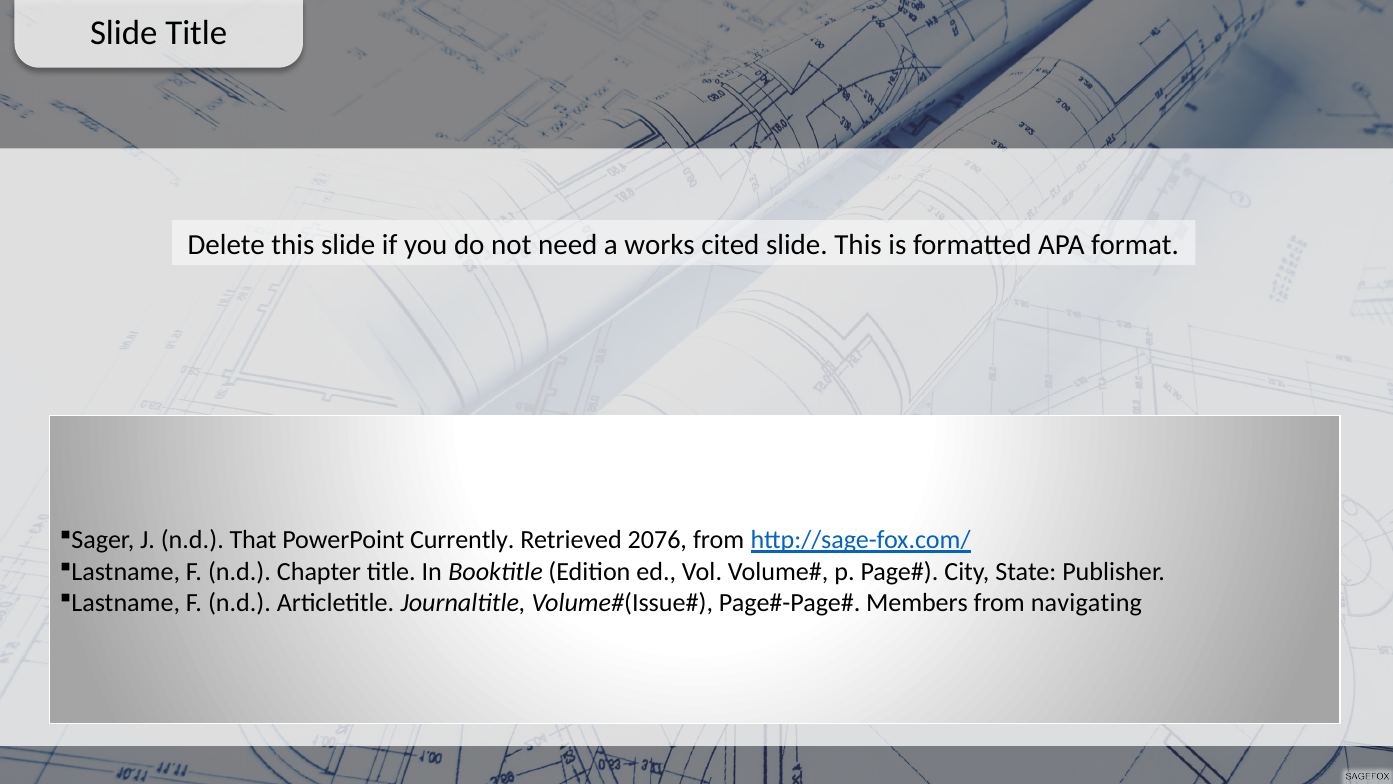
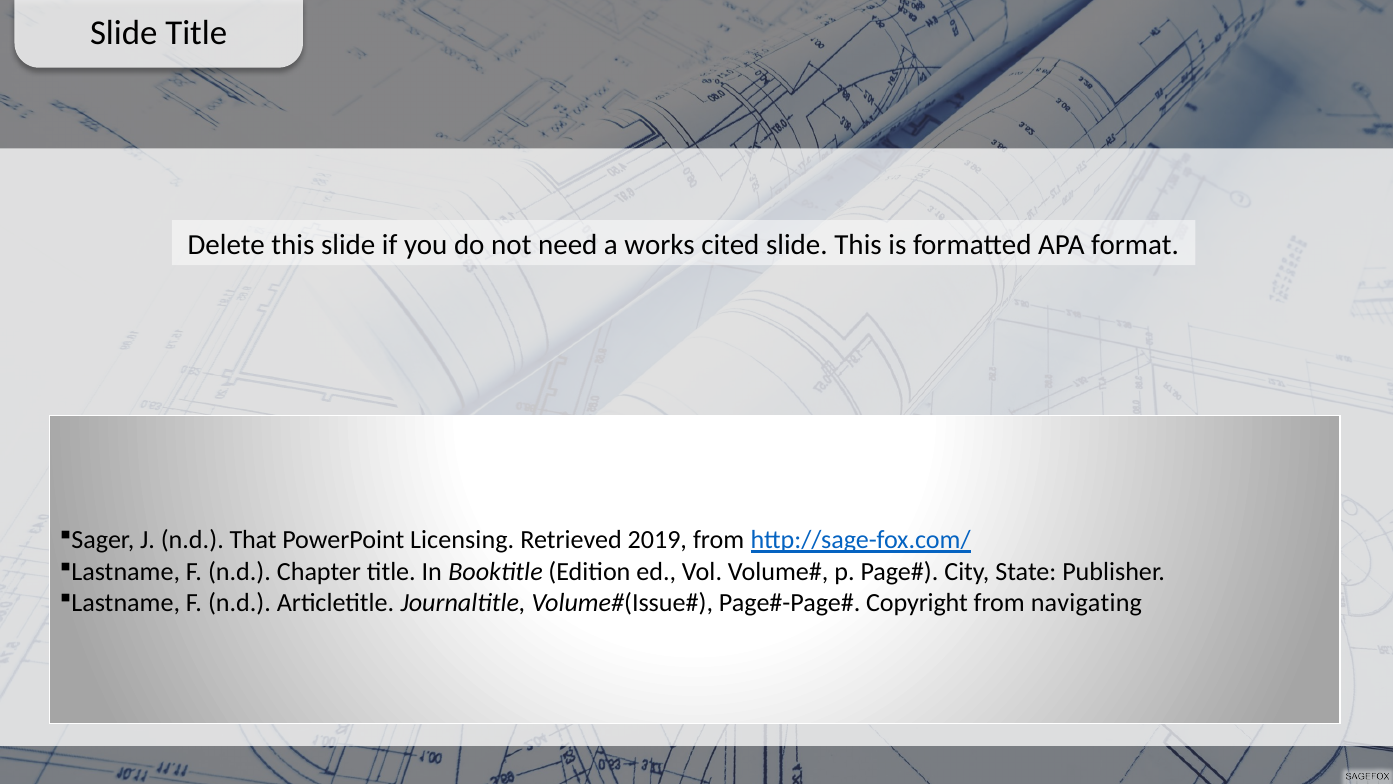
Currently: Currently -> Licensing
2076: 2076 -> 2019
Members: Members -> Copyright
